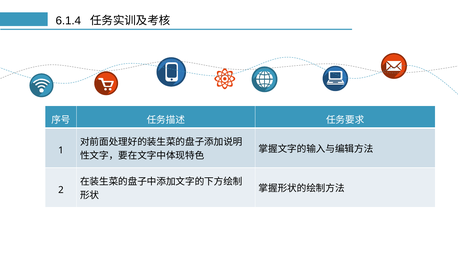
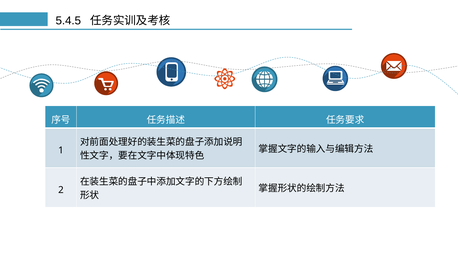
6.1.4: 6.1.4 -> 5.4.5
